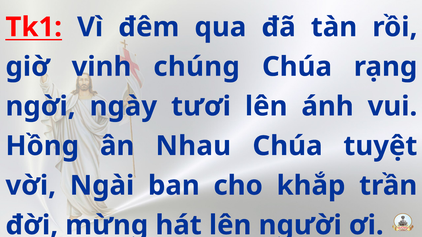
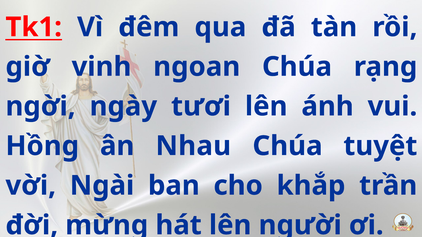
chúng: chúng -> ngoan
